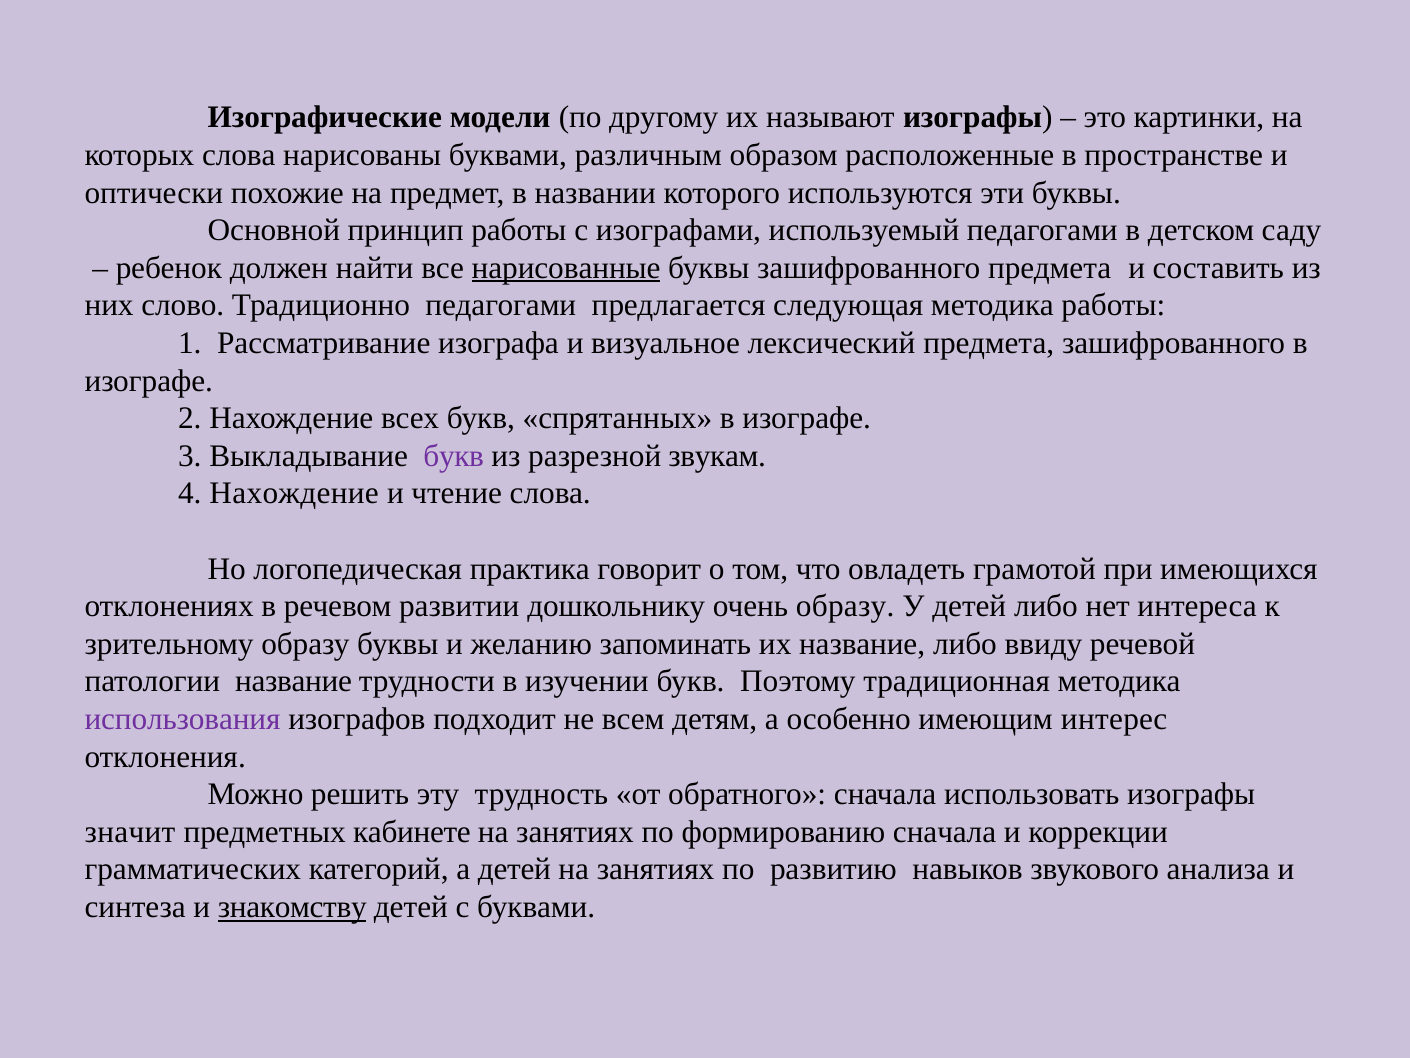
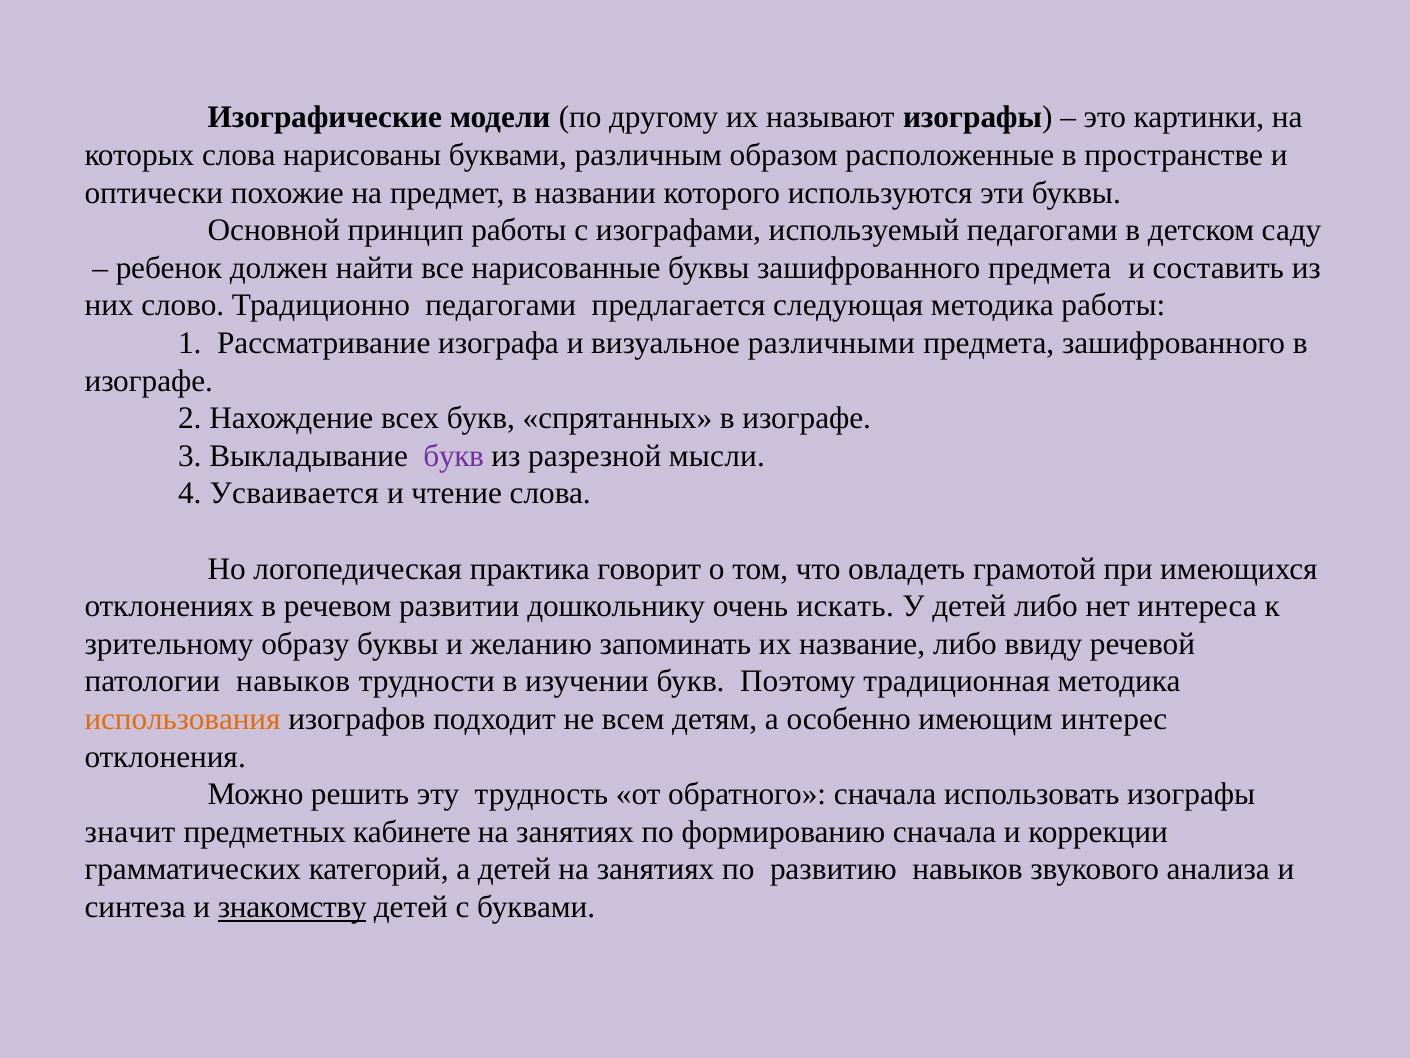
нарисованные underline: present -> none
лексический: лексический -> различными
звукам: звукам -> мысли
4 Нахождение: Нахождение -> Усваивается
очень образу: образу -> искать
патологии название: название -> навыков
использования colour: purple -> orange
